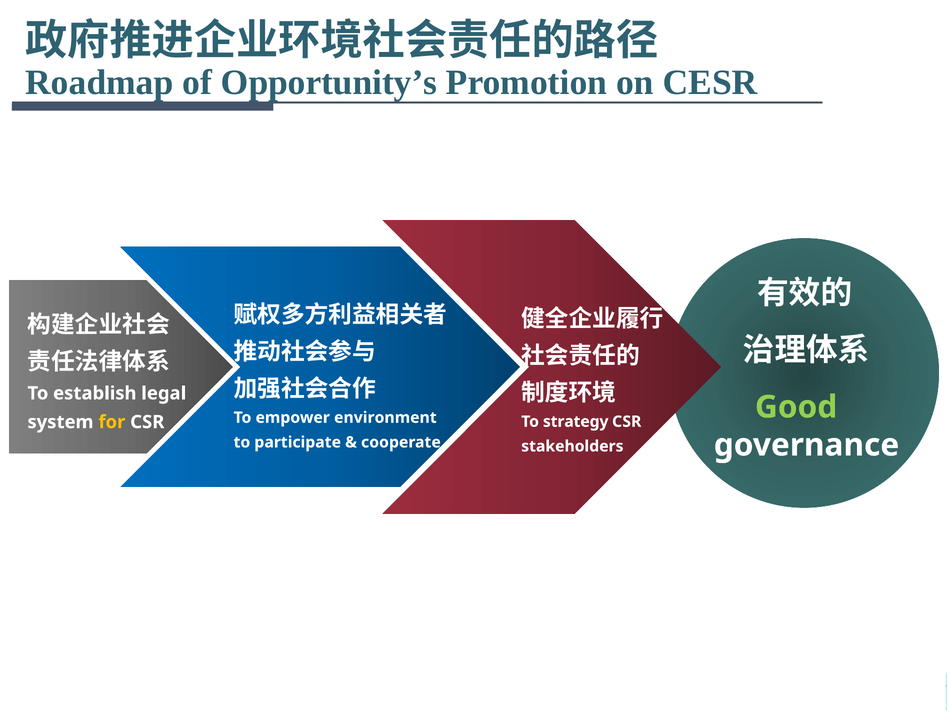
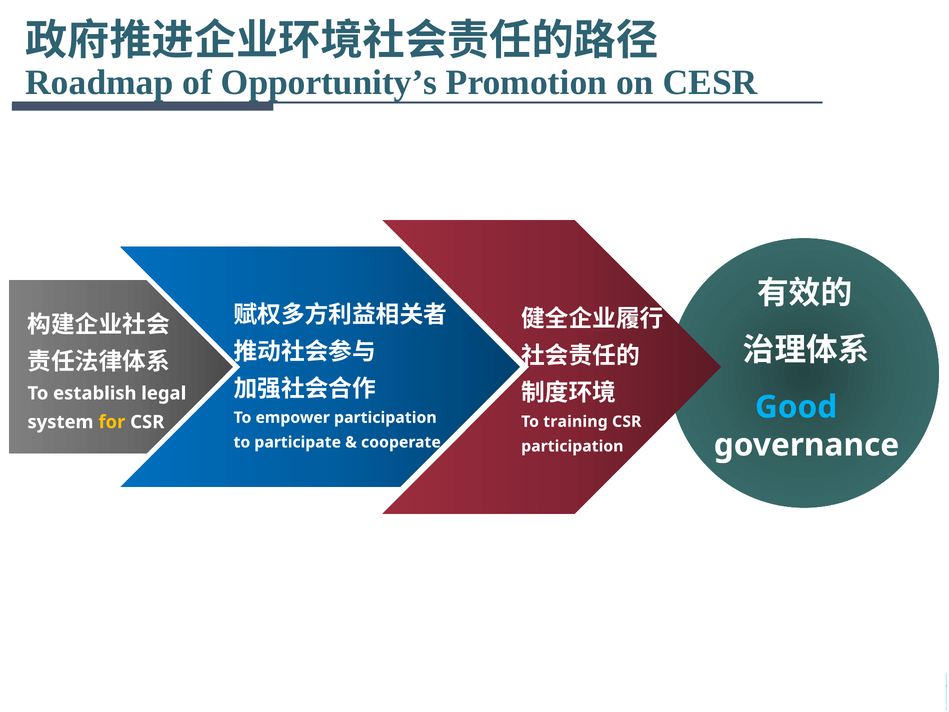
Good colour: light green -> light blue
empower environment: environment -> participation
strategy: strategy -> training
stakeholders at (572, 446): stakeholders -> participation
